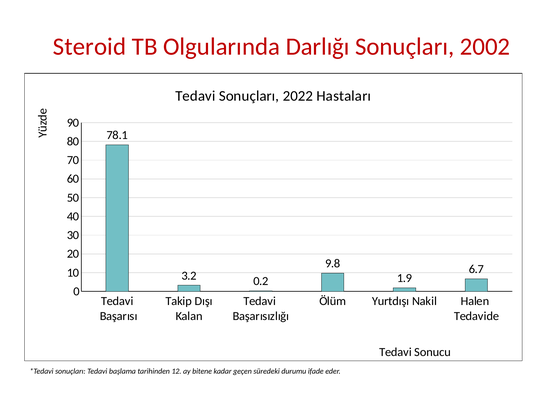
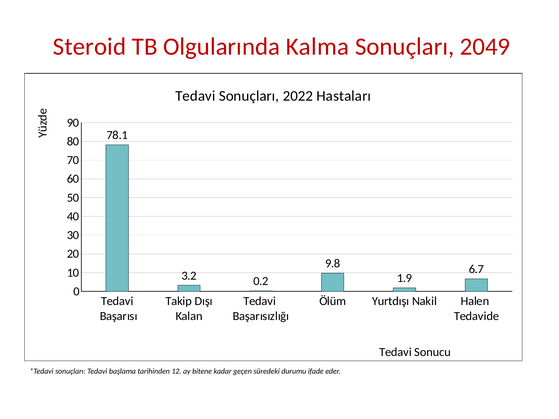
Darlığı: Darlığı -> Kalma
2002: 2002 -> 2049
